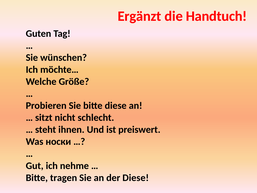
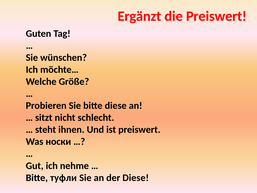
die Handtuch: Handtuch -> Preiswert
tragen: tragen -> туфли
